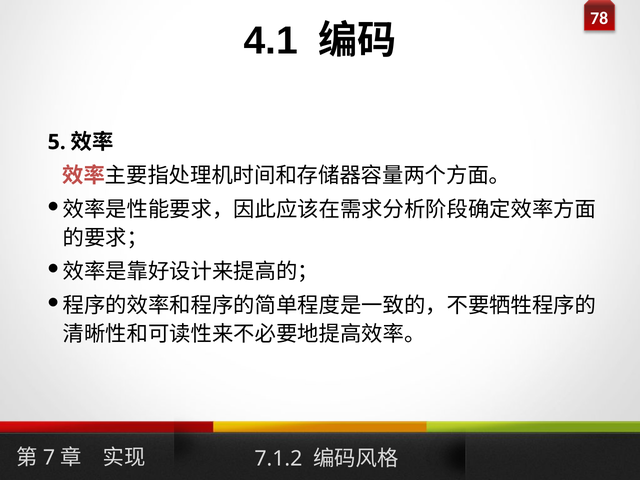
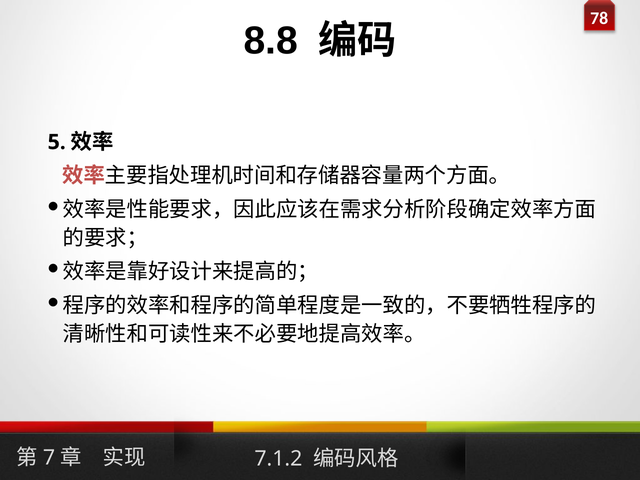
4.1: 4.1 -> 8.8
